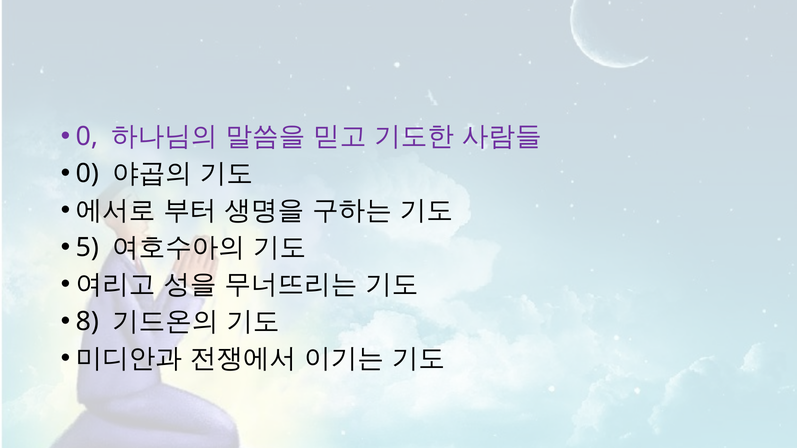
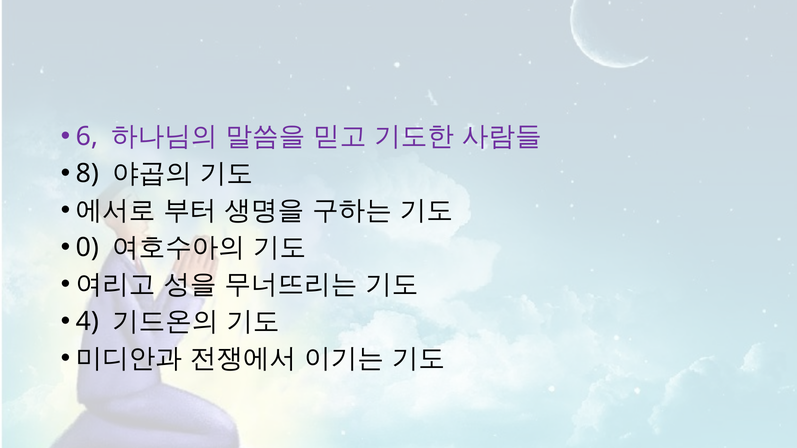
0 at (87, 137): 0 -> 6
0 at (87, 174): 0 -> 8
5: 5 -> 0
8: 8 -> 4
